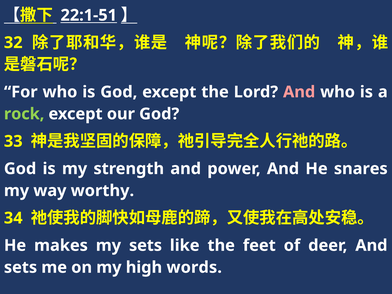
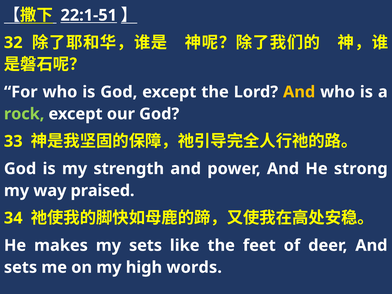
And at (299, 92) colour: pink -> yellow
snares: snares -> strong
worthy: worthy -> praised
